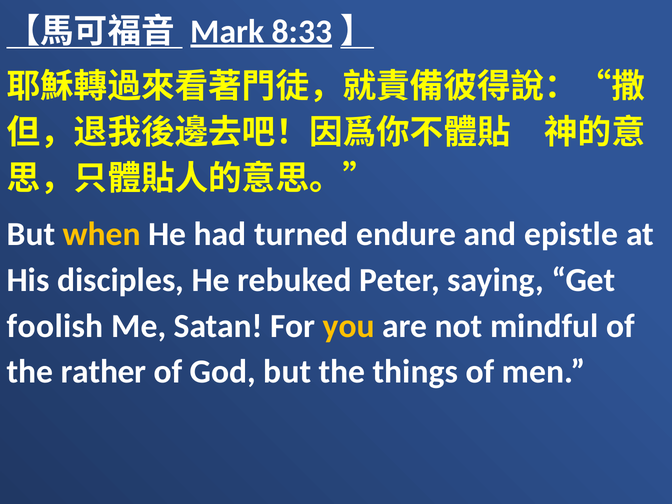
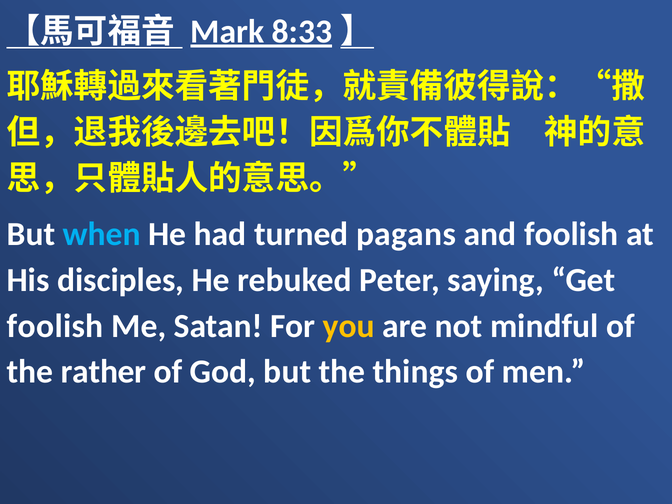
when colour: yellow -> light blue
endure: endure -> pagans
and epistle: epistle -> foolish
